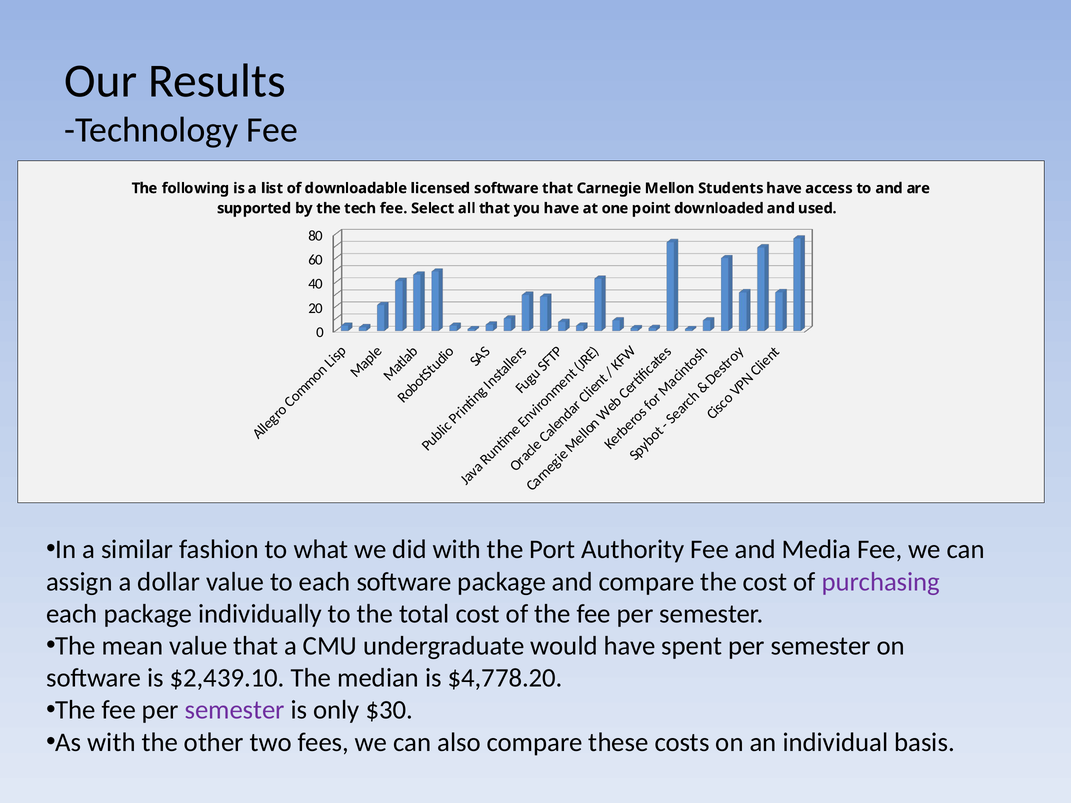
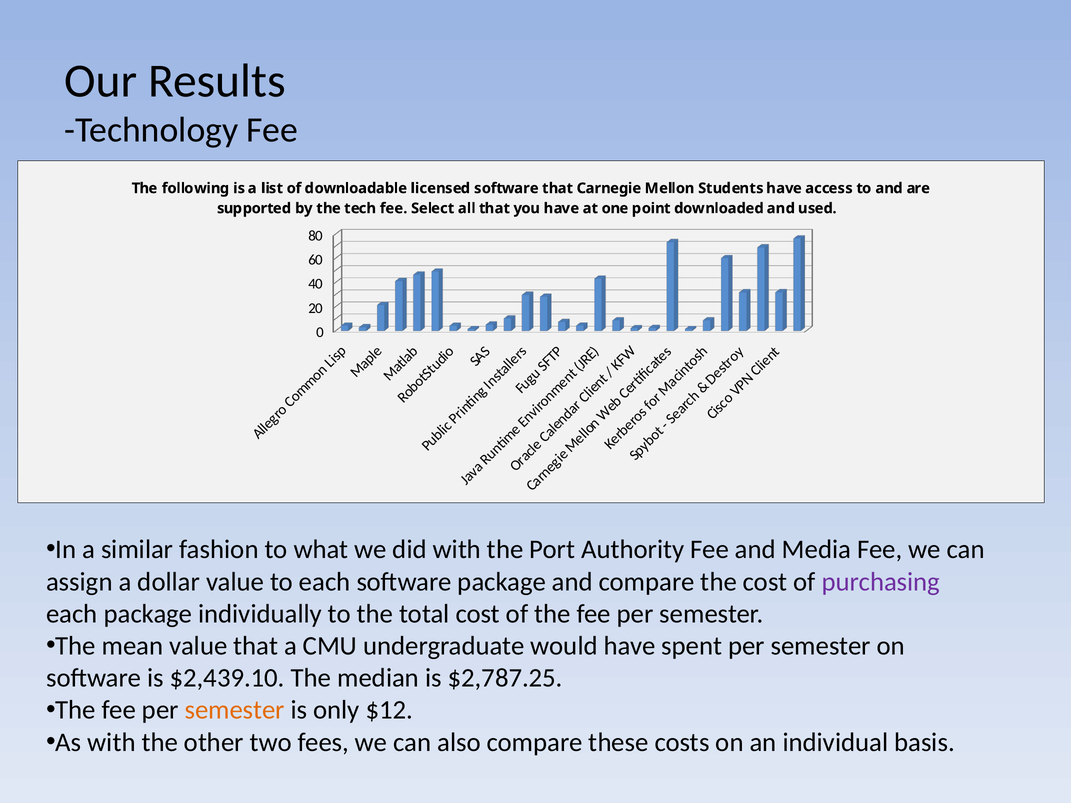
$4,778.20: $4,778.20 -> $2,787.25
semester at (235, 710) colour: purple -> orange
$30: $30 -> $12
